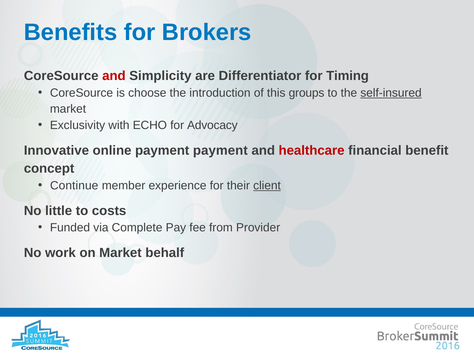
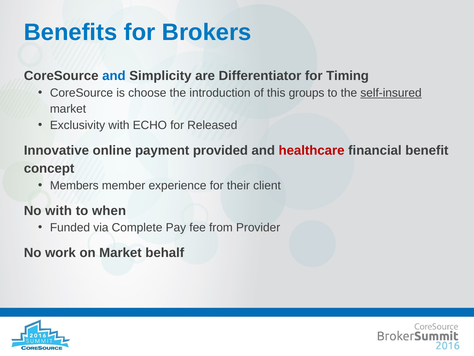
and at (114, 76) colour: red -> blue
Advocacy: Advocacy -> Released
payment payment: payment -> provided
Continue: Continue -> Members
client underline: present -> none
No little: little -> with
costs: costs -> when
